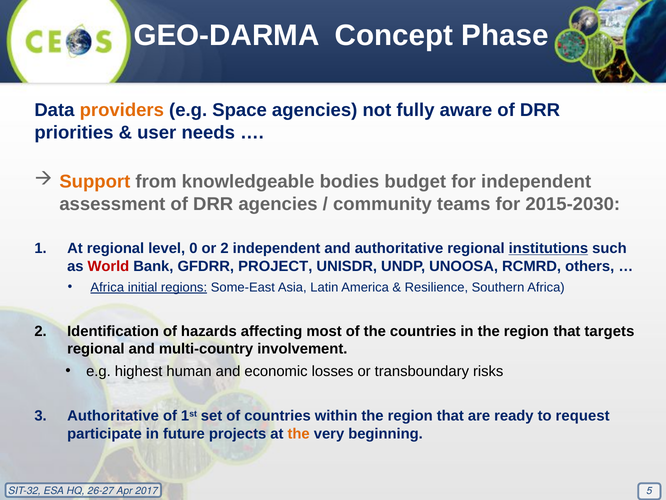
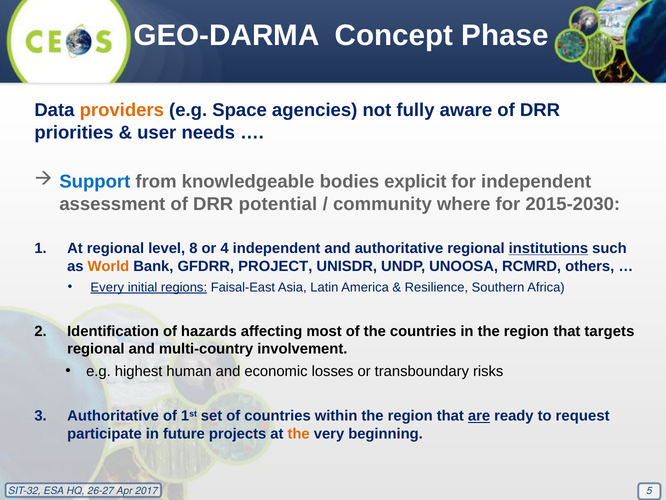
Support colour: orange -> blue
budget: budget -> explicit
DRR agencies: agencies -> potential
teams: teams -> where
0: 0 -> 8
or 2: 2 -> 4
World colour: red -> orange
Africa at (107, 287): Africa -> Every
Some-East: Some-East -> Faisal-East
are underline: none -> present
